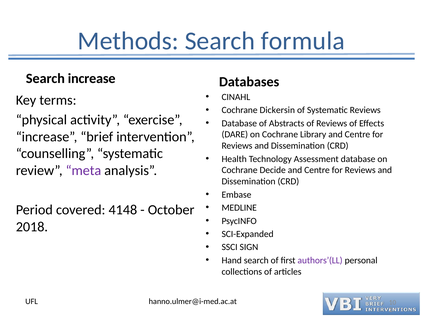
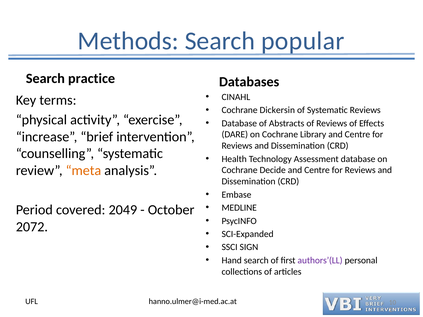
formula: formula -> popular
Search increase: increase -> practice
meta colour: purple -> orange
4148: 4148 -> 2049
2018: 2018 -> 2072
